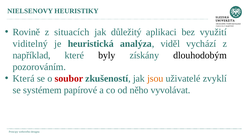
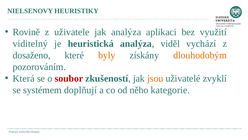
situacích: situacích -> uživatele
jak důležitý: důležitý -> analýza
například: například -> dosaženo
byly colour: black -> orange
dlouhodobým colour: black -> orange
papírové: papírové -> doplňují
vyvolávat: vyvolávat -> kategorie
